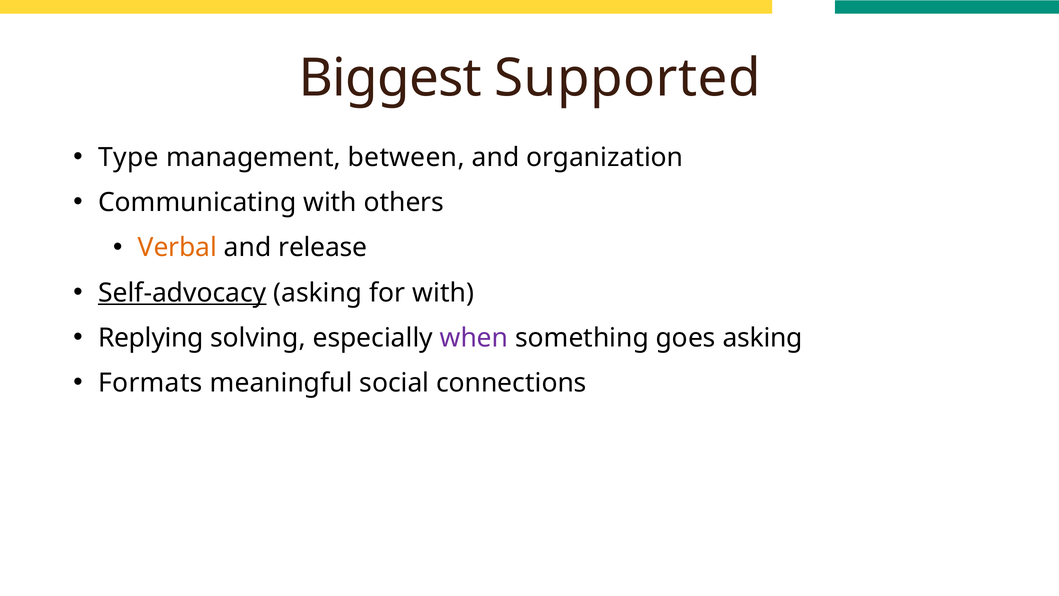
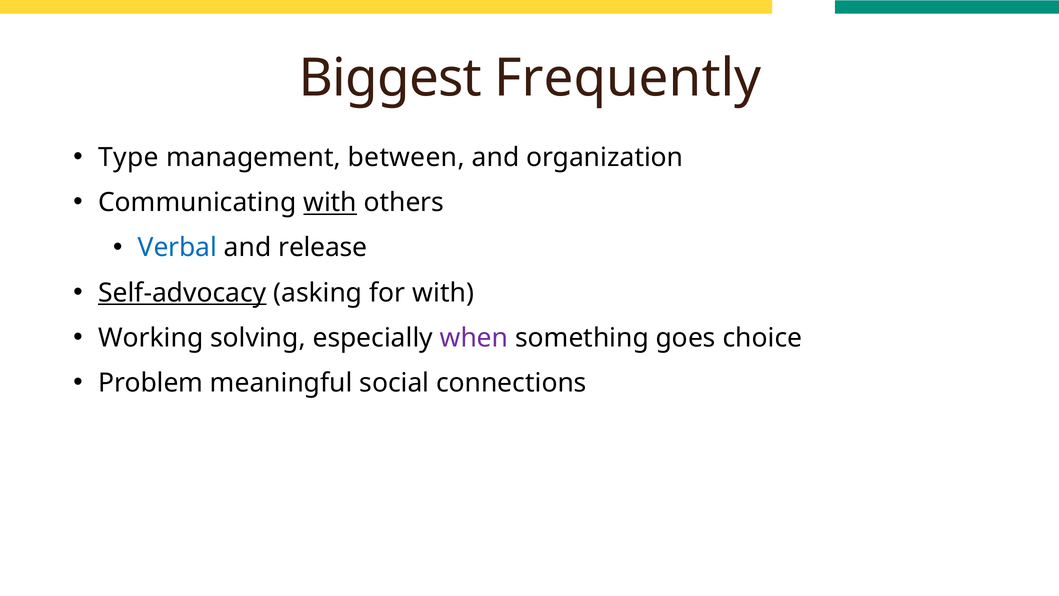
Supported: Supported -> Frequently
with at (330, 203) underline: none -> present
Verbal colour: orange -> blue
Replying: Replying -> Working
goes asking: asking -> choice
Formats: Formats -> Problem
